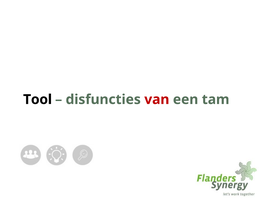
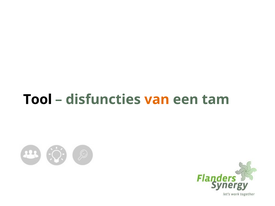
van colour: red -> orange
